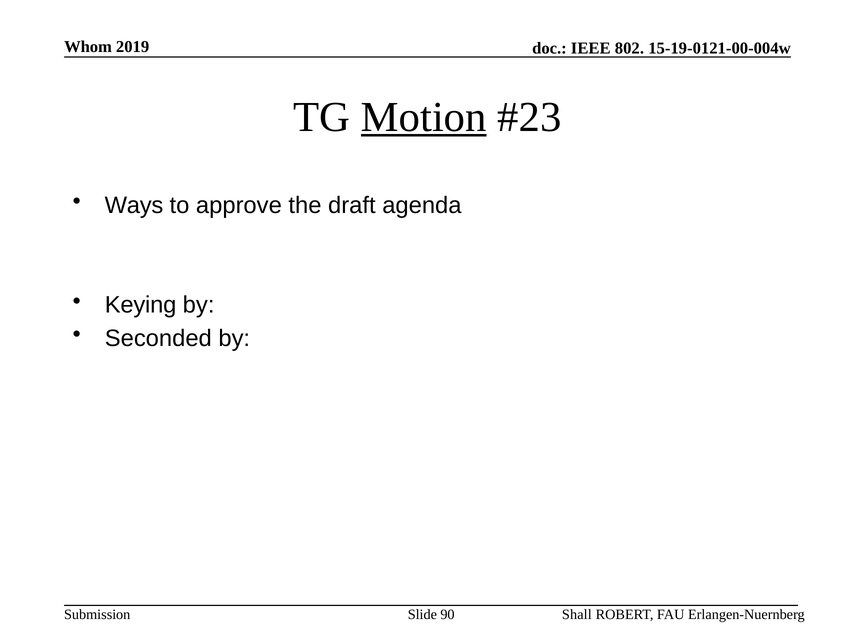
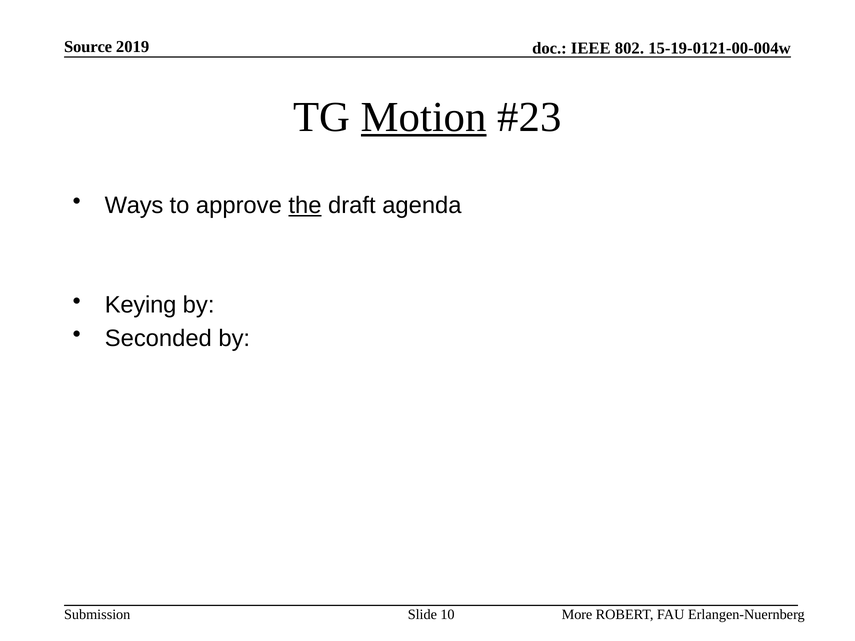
Whom: Whom -> Source
the underline: none -> present
90: 90 -> 10
Shall: Shall -> More
